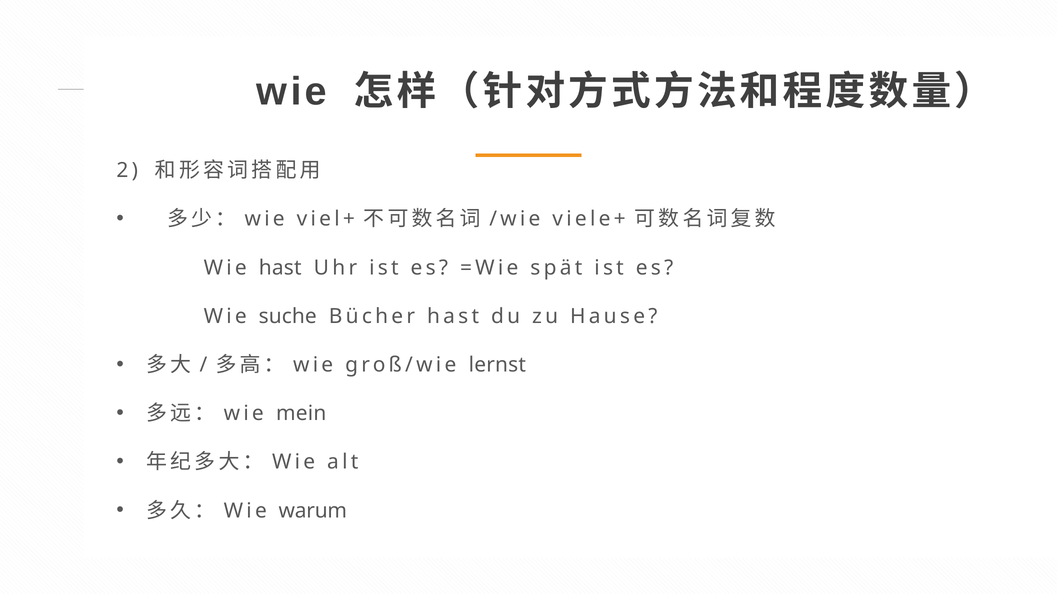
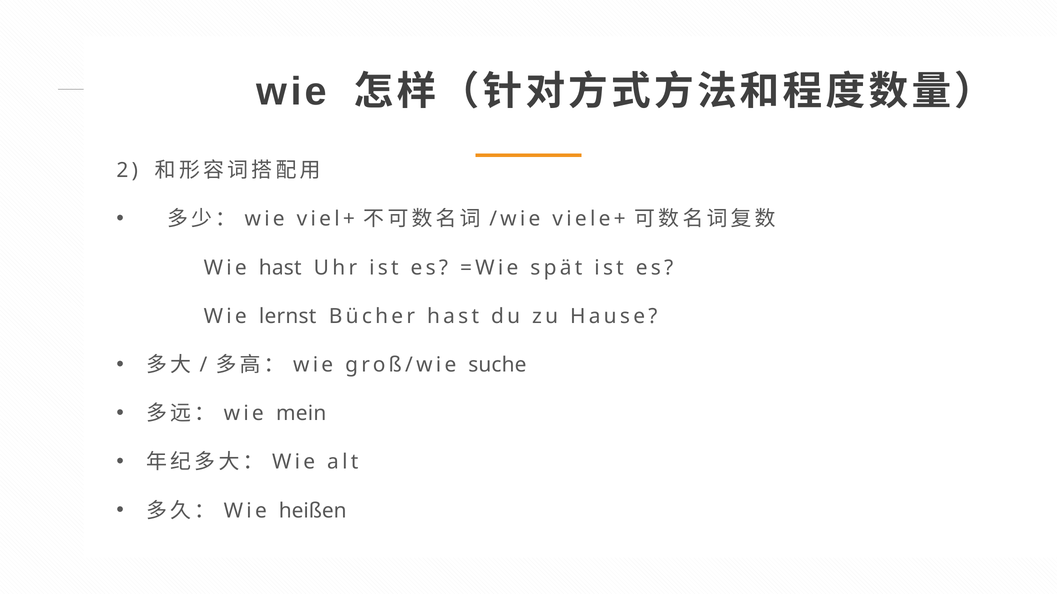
suche: suche -> lernst
lernst: lernst -> suche
warum: warum -> heißen
